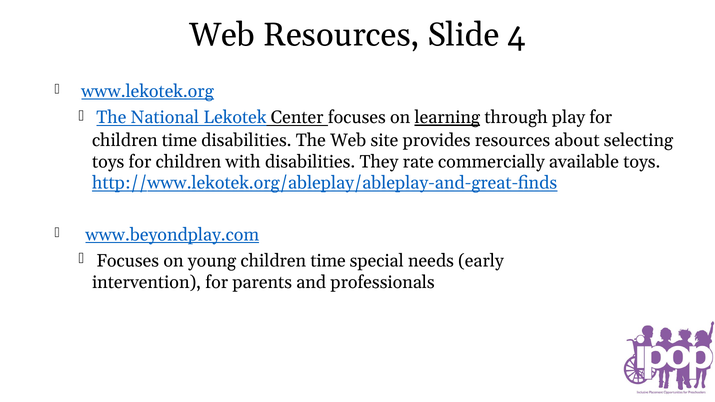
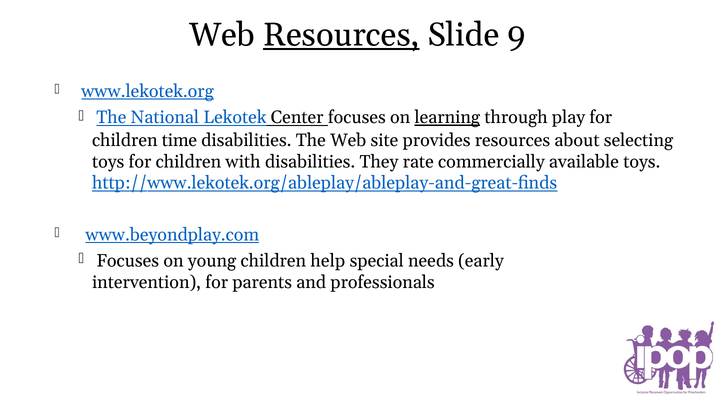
Resources at (341, 35) underline: none -> present
4: 4 -> 9
young children time: time -> help
